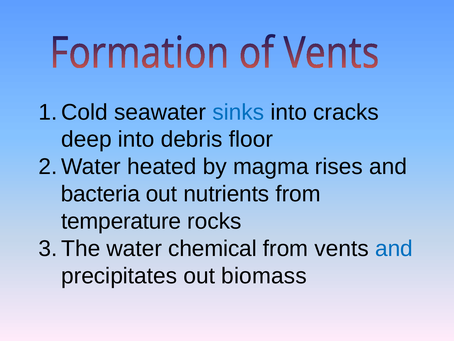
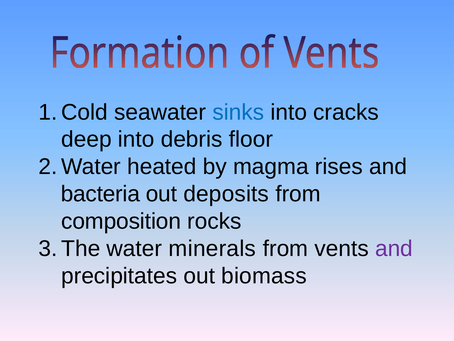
nutrients: nutrients -> deposits
temperature: temperature -> composition
chemical: chemical -> minerals
and at (394, 248) colour: blue -> purple
